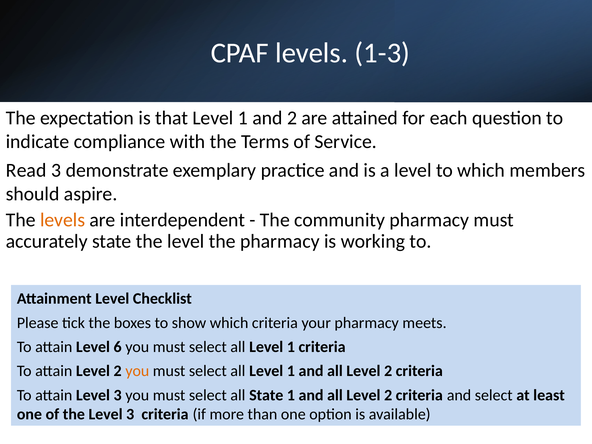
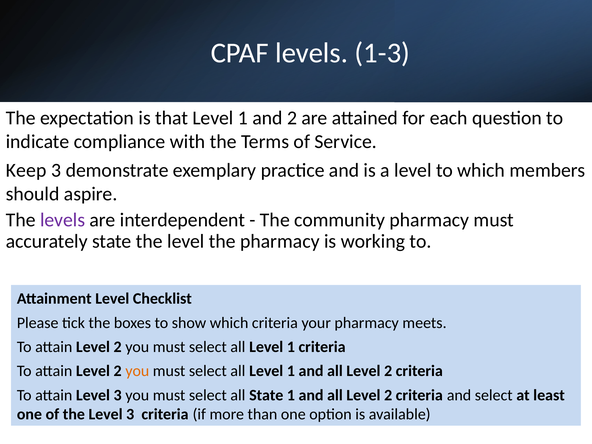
Read: Read -> Keep
levels at (63, 220) colour: orange -> purple
6 at (118, 347): 6 -> 2
